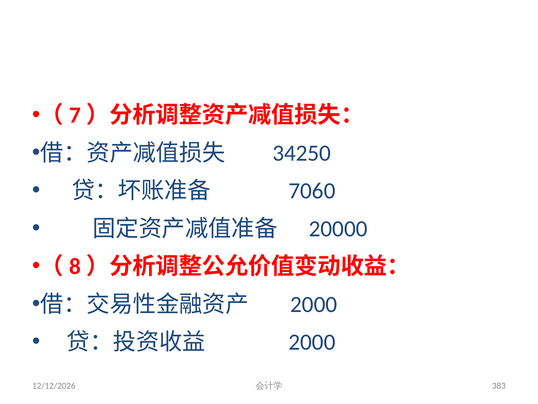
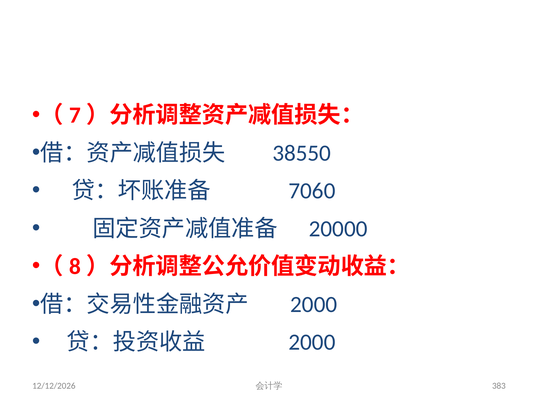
34250: 34250 -> 38550
